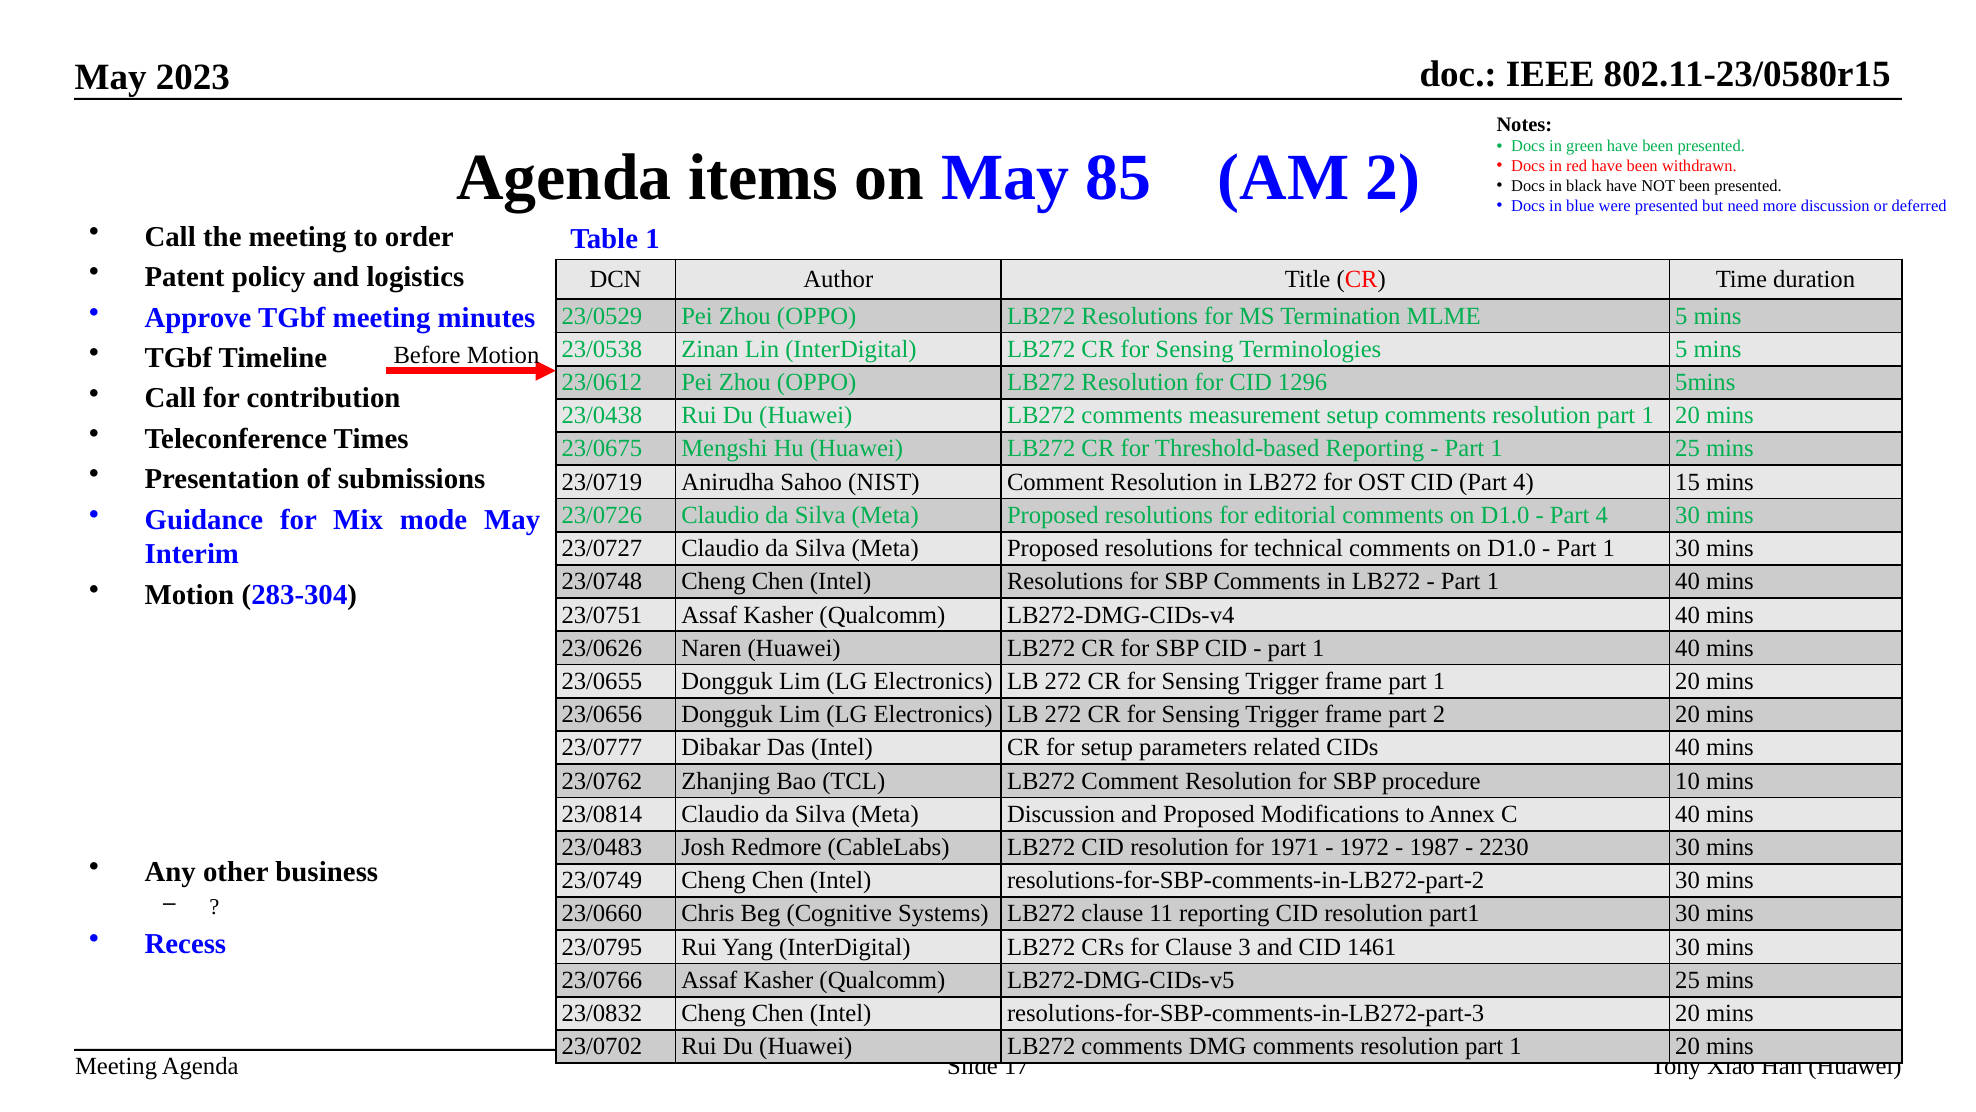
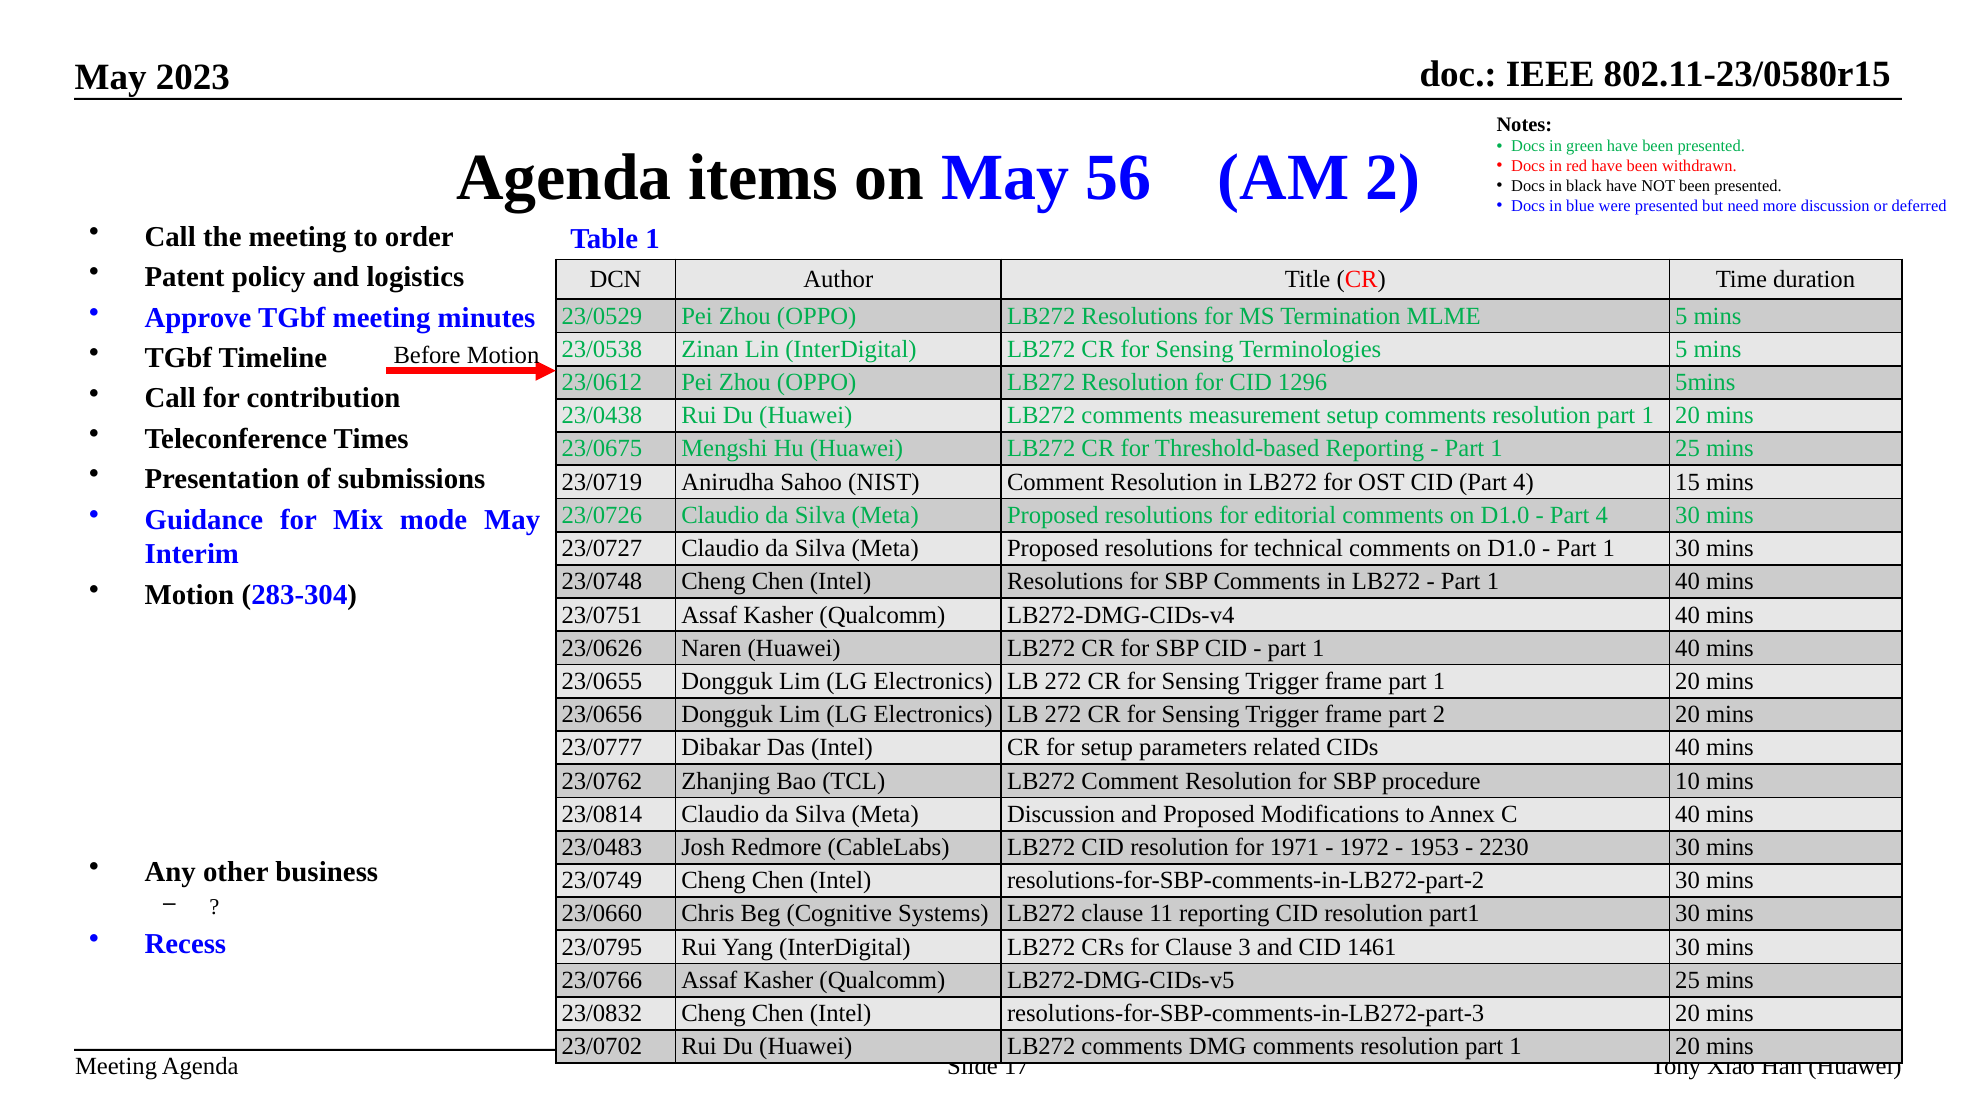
85: 85 -> 56
1987: 1987 -> 1953
